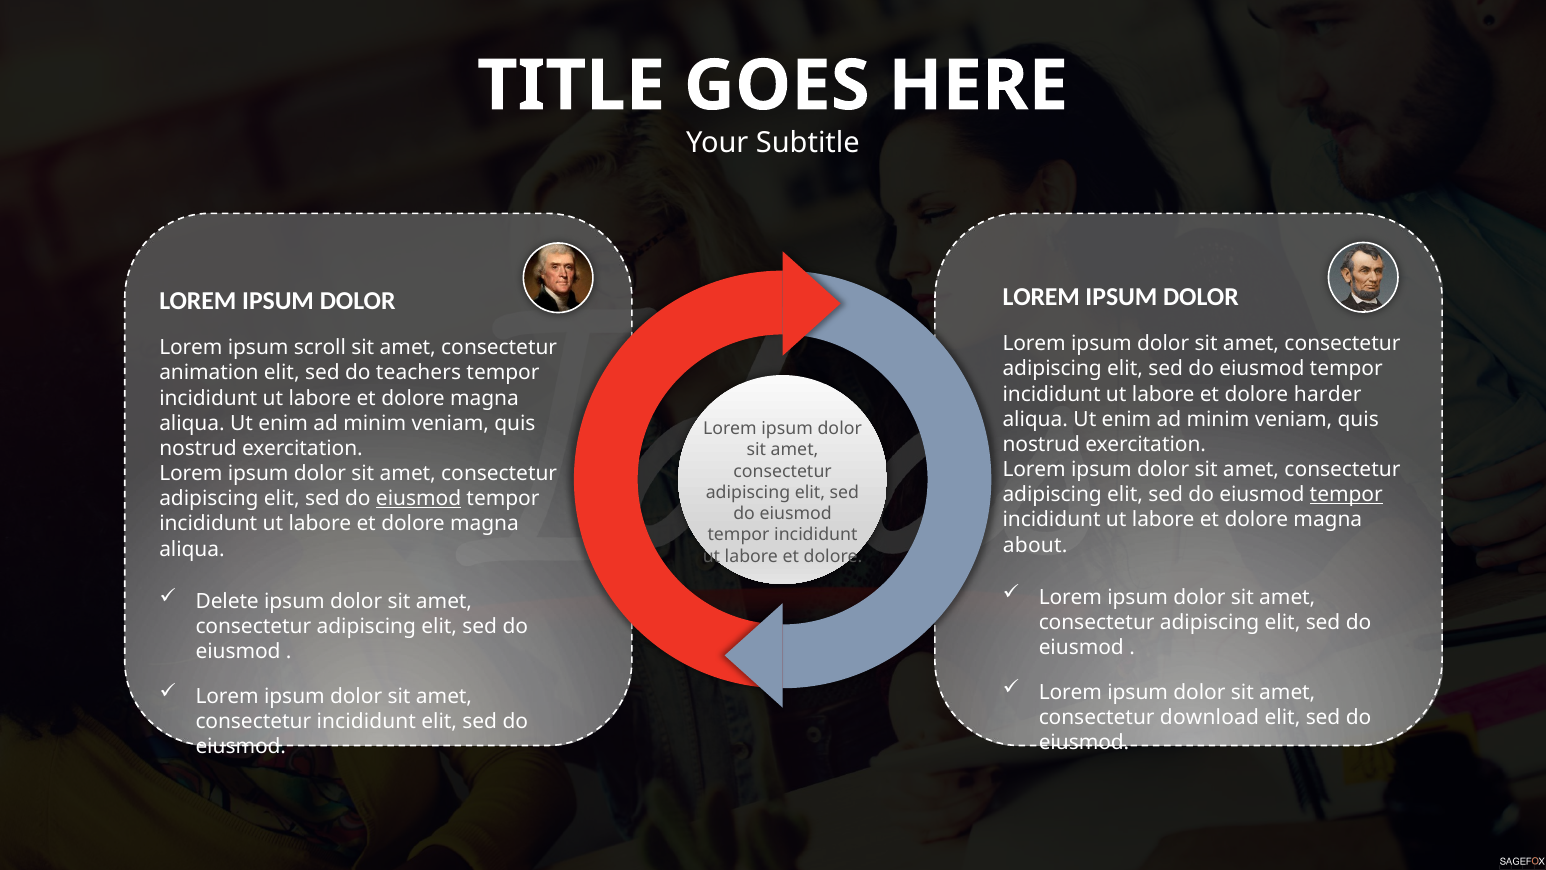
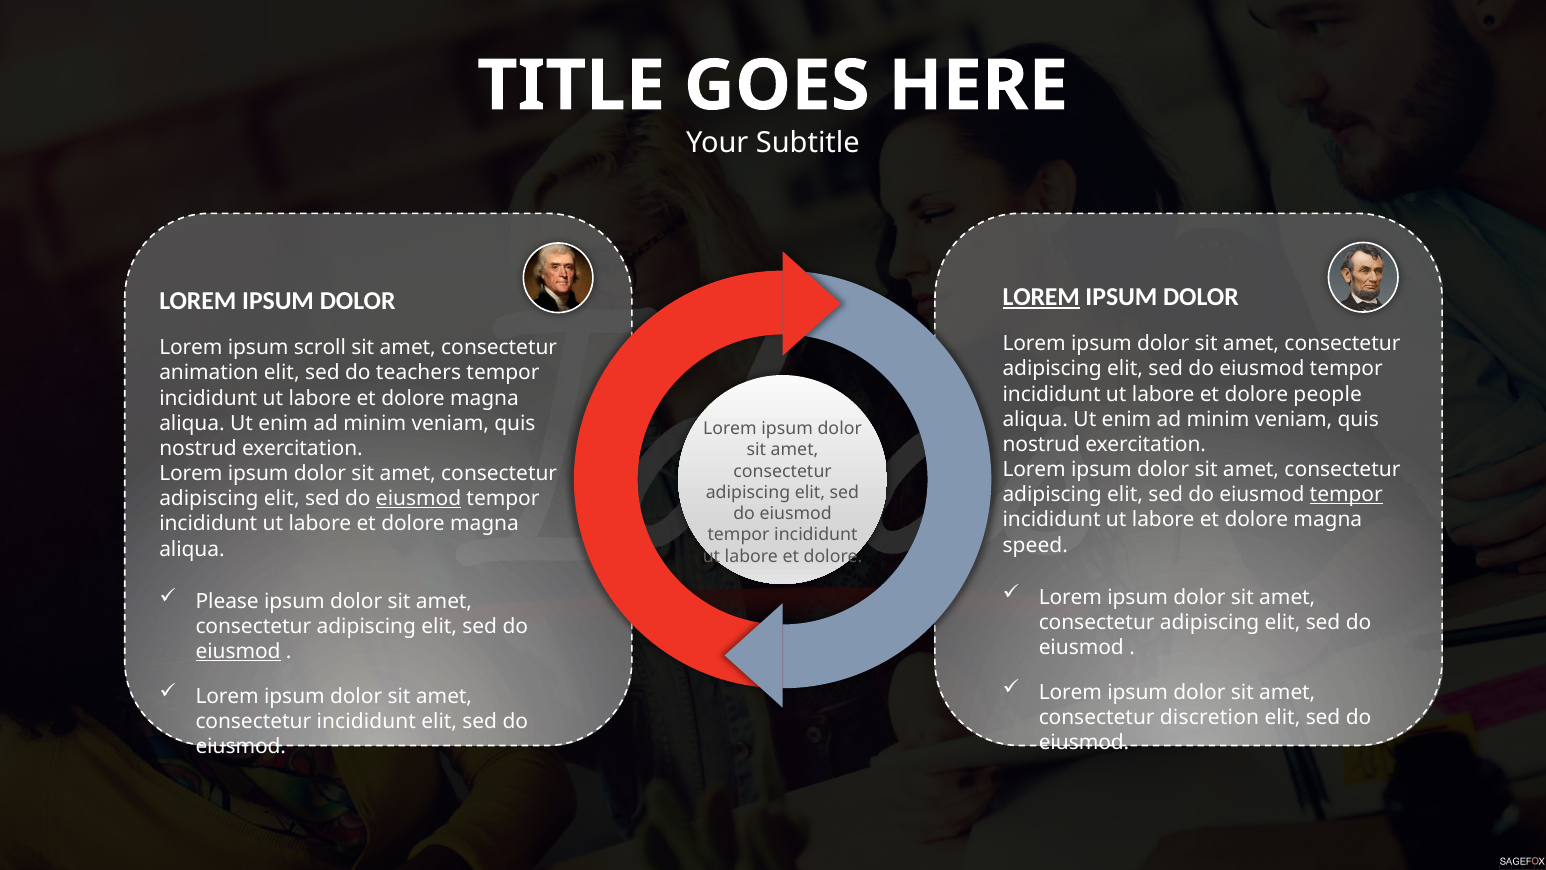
LOREM at (1041, 297) underline: none -> present
harder: harder -> people
about: about -> speed
Delete: Delete -> Please
eiusmod at (238, 651) underline: none -> present
download: download -> discretion
